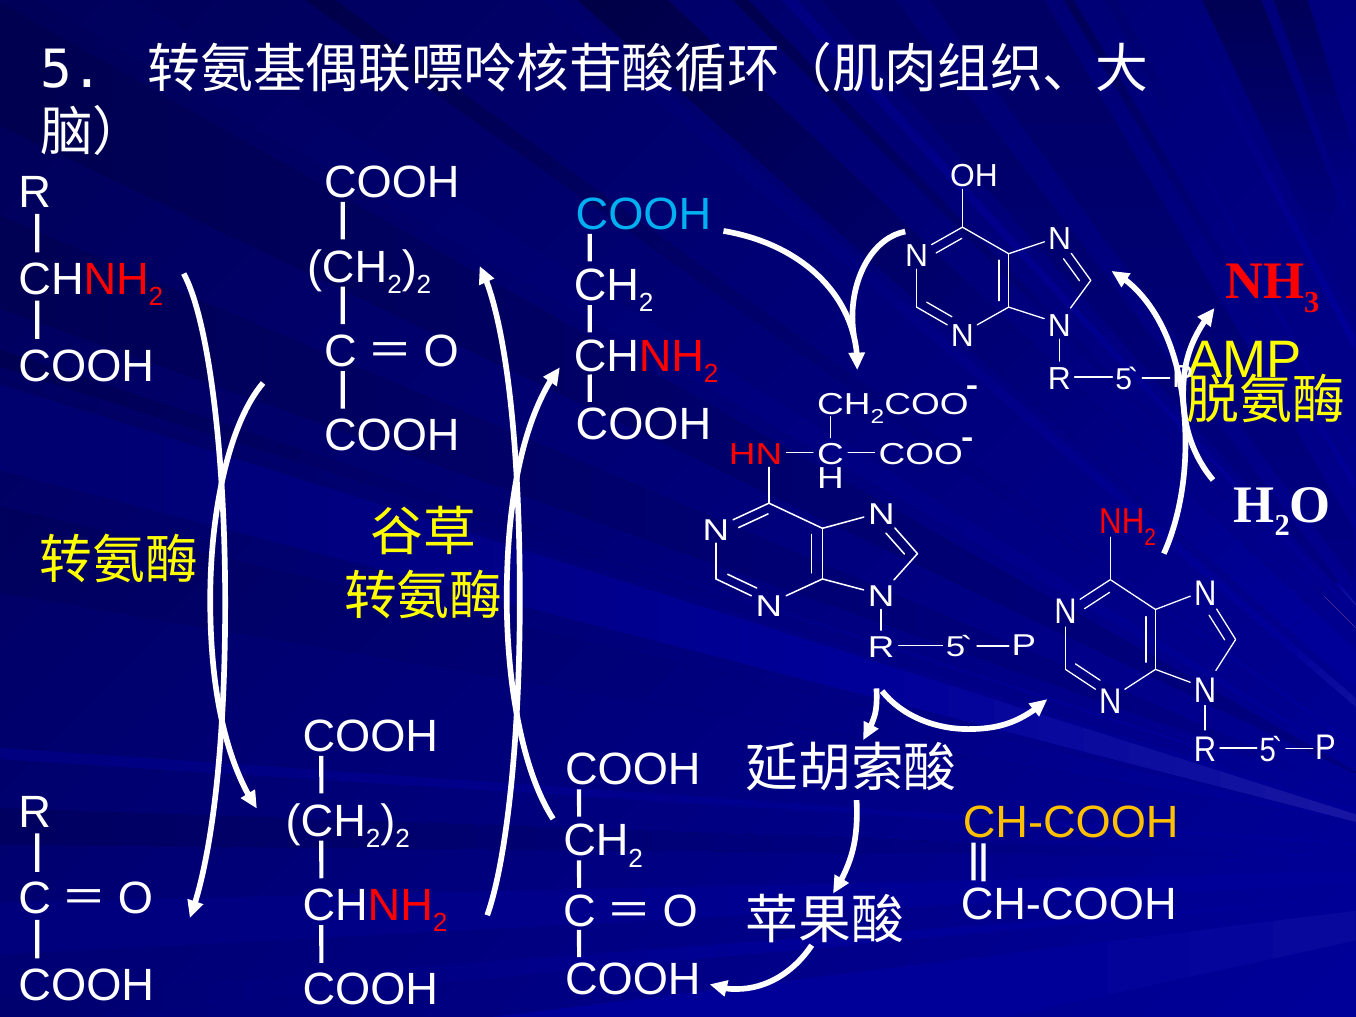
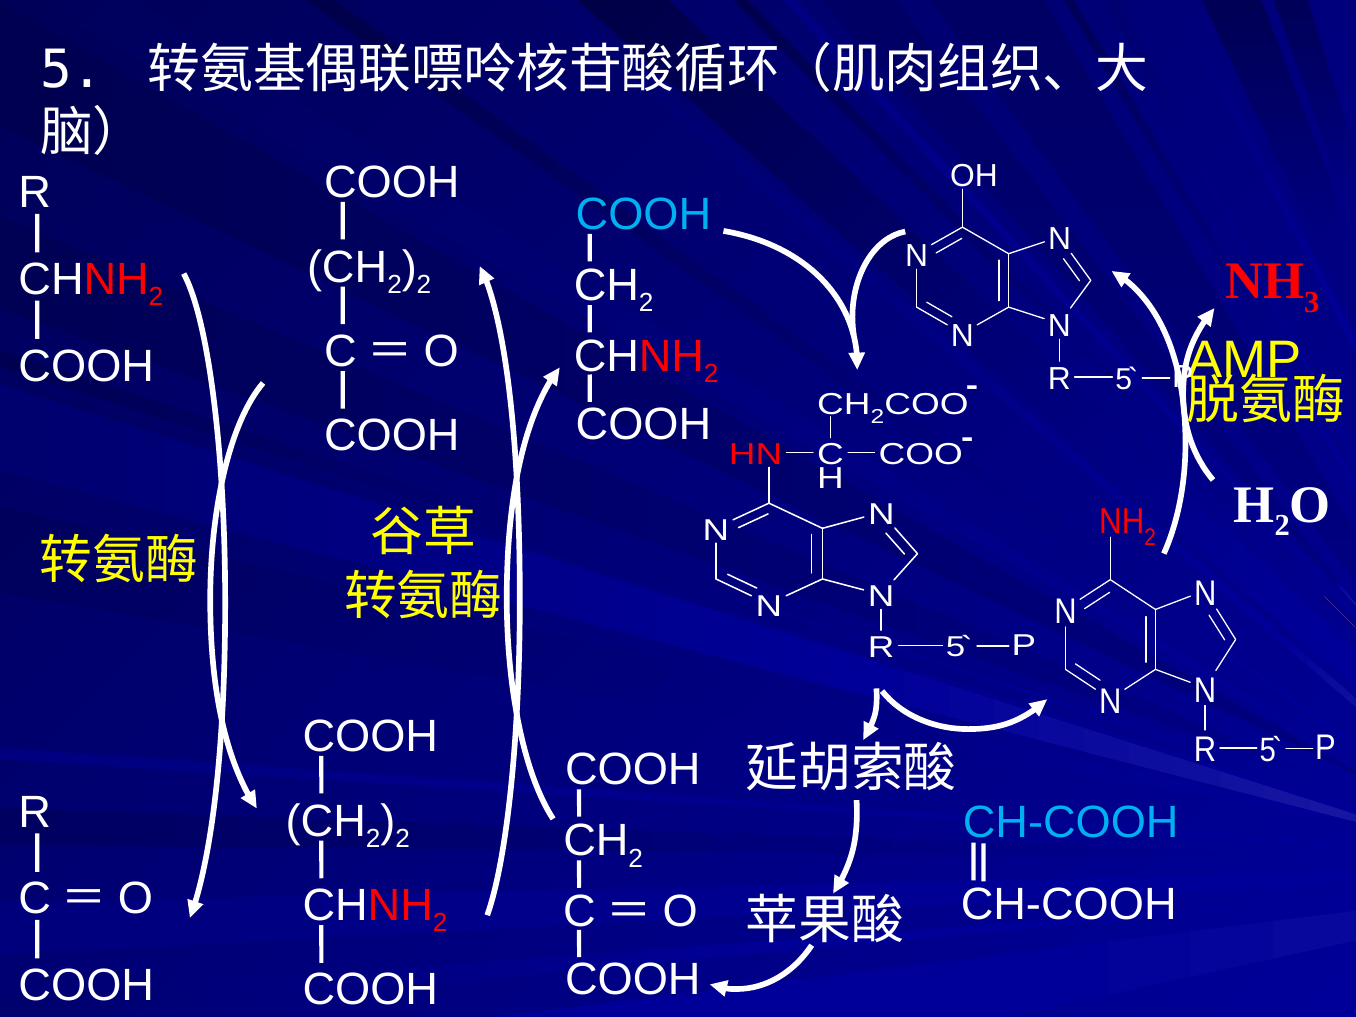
CH-COOH at (1071, 823) colour: yellow -> light blue
